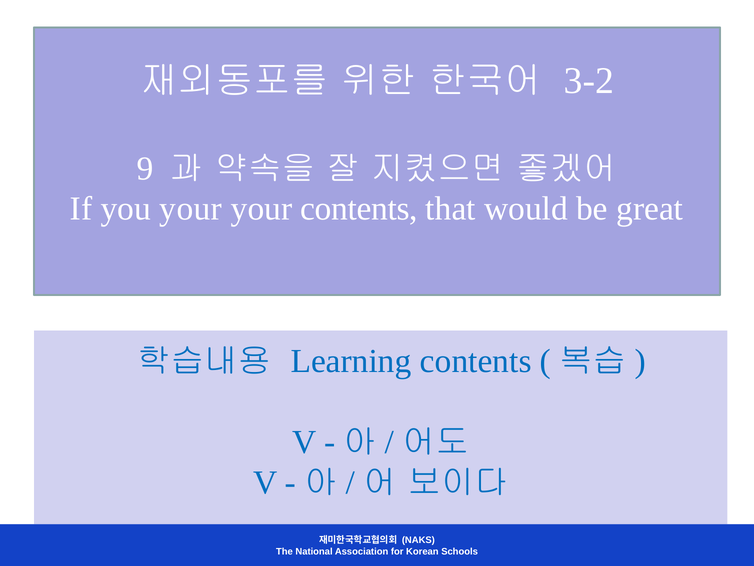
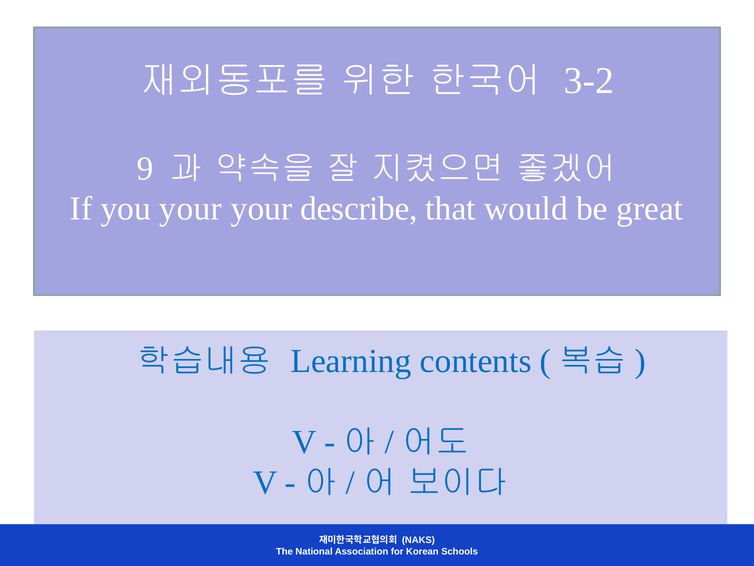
your contents: contents -> describe
